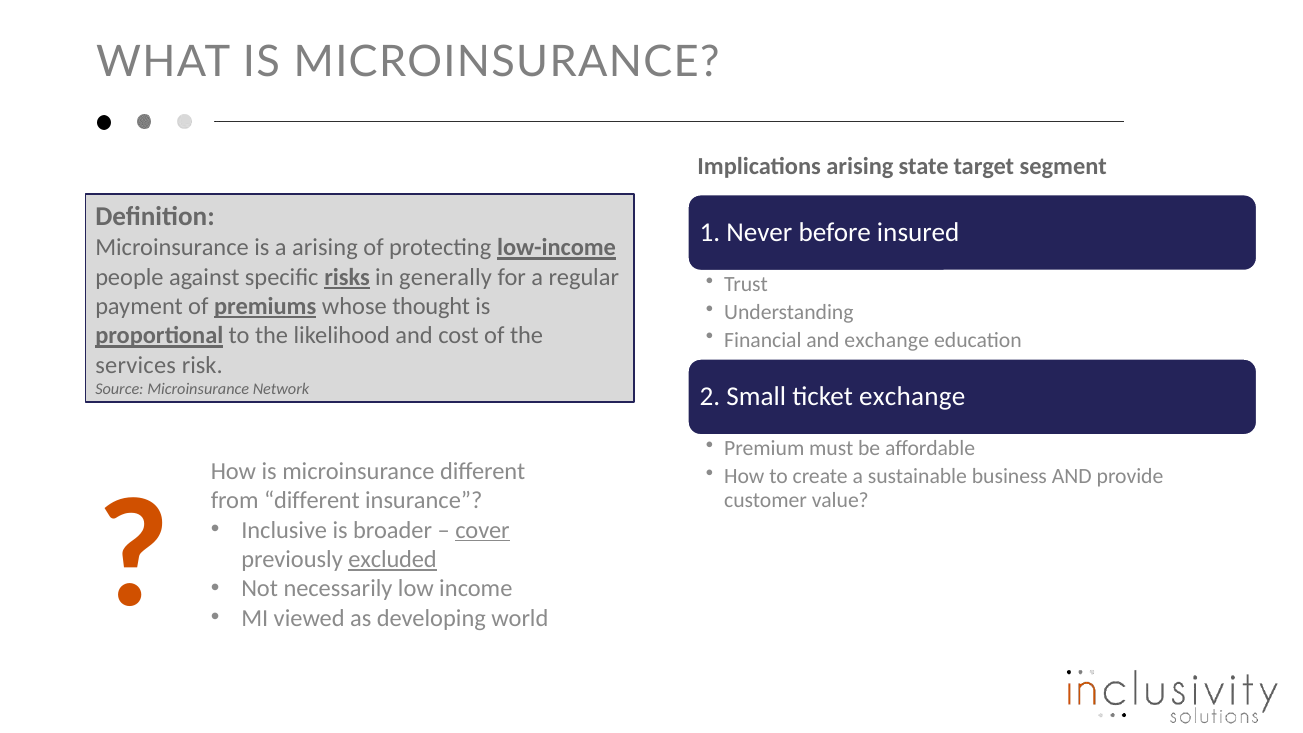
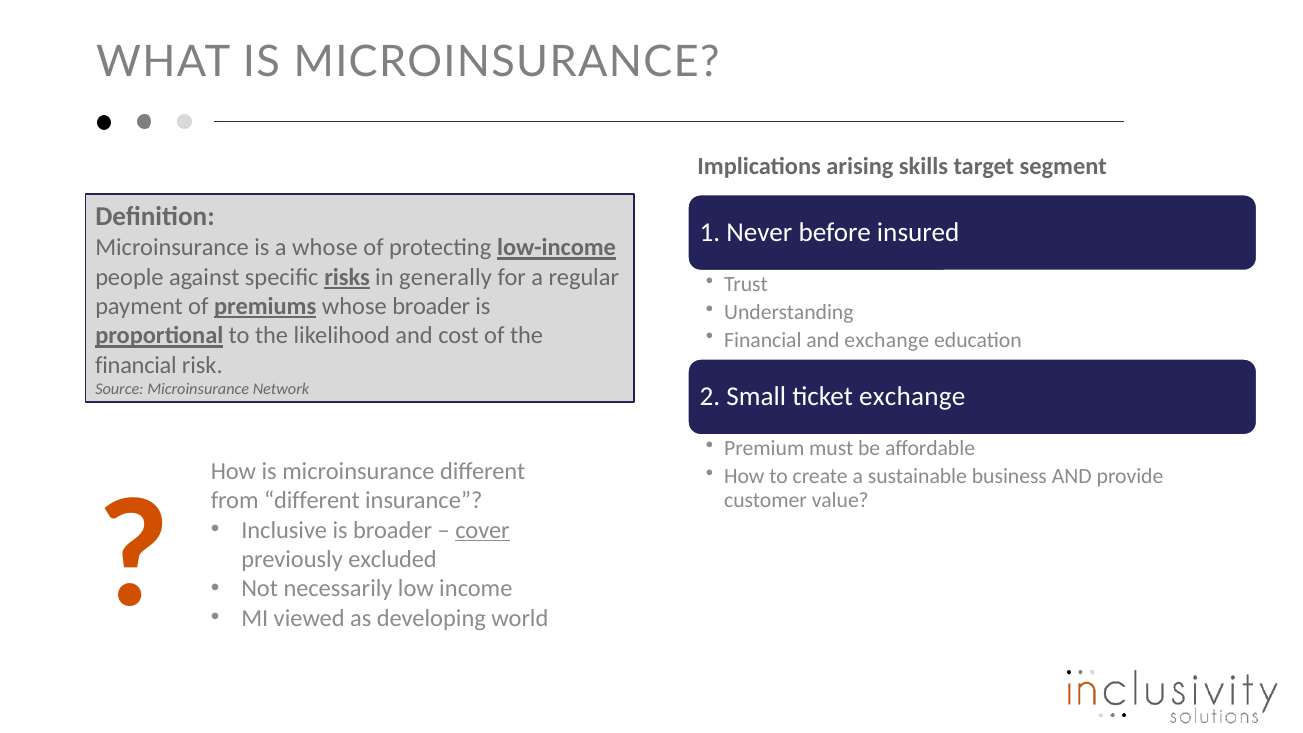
state: state -> skills
a arising: arising -> whose
whose thought: thought -> broader
services at (136, 365): services -> financial
excluded underline: present -> none
